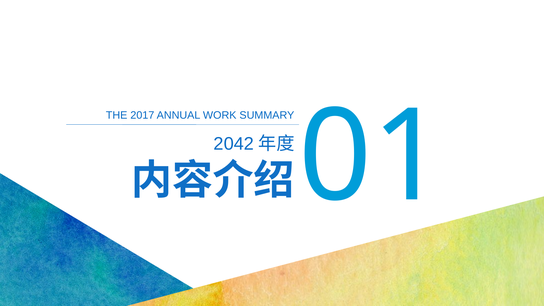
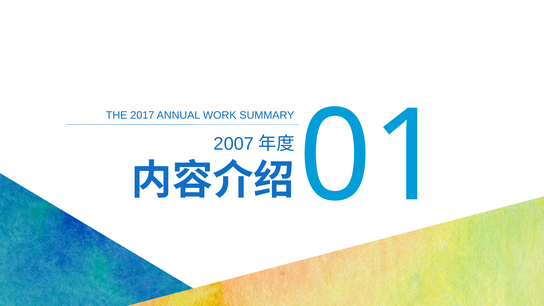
2042: 2042 -> 2007
